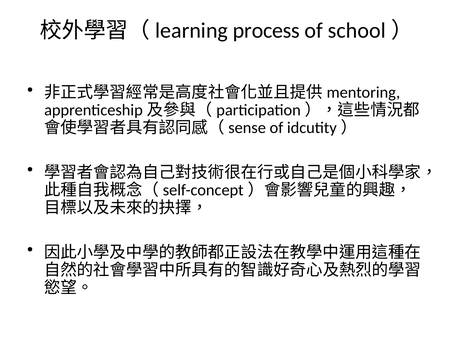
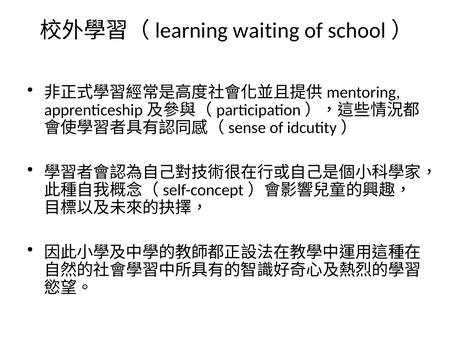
process: process -> waiting
